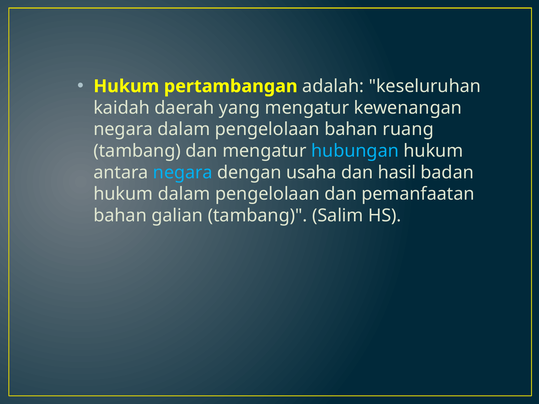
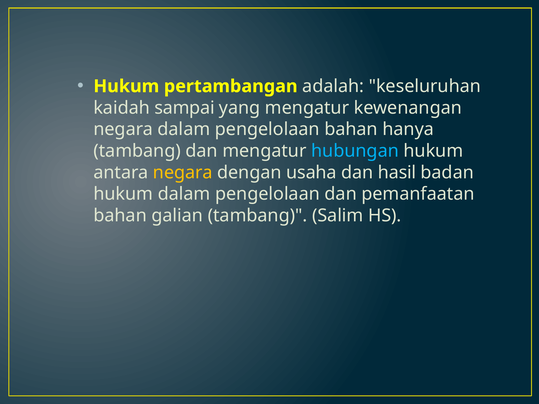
daerah: daerah -> sampai
ruang: ruang -> hanya
negara at (183, 173) colour: light blue -> yellow
